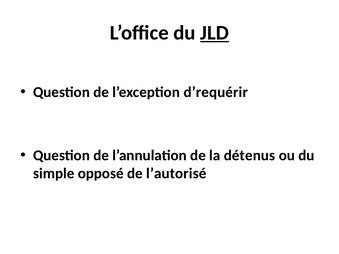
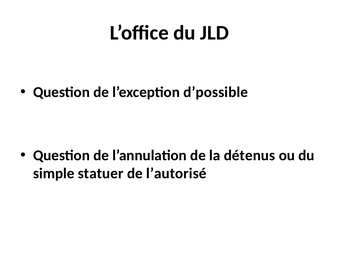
JLD underline: present -> none
d’requérir: d’requérir -> d’possible
opposé: opposé -> statuer
